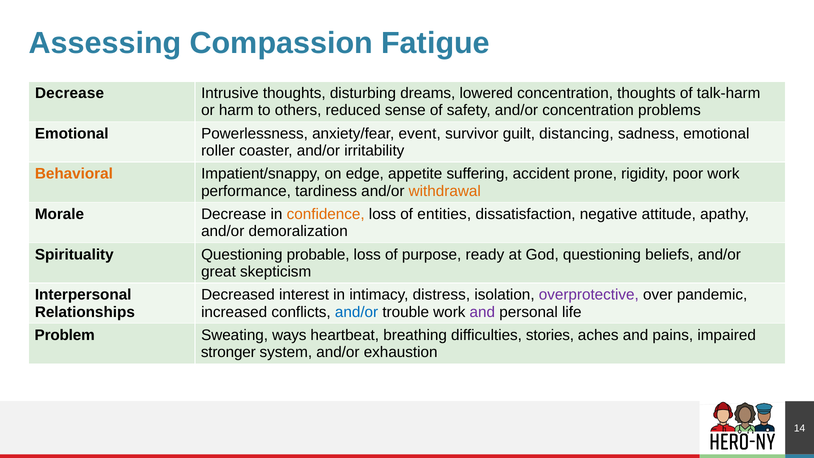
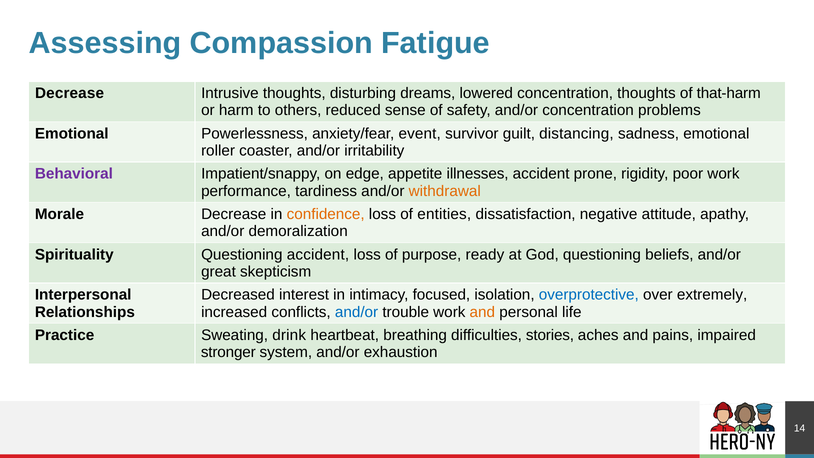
talk-harm: talk-harm -> that-harm
Behavioral colour: orange -> purple
suffering: suffering -> illnesses
Questioning probable: probable -> accident
distress: distress -> focused
overprotective colour: purple -> blue
pandemic: pandemic -> extremely
and at (482, 312) colour: purple -> orange
Problem: Problem -> Practice
ways: ways -> drink
